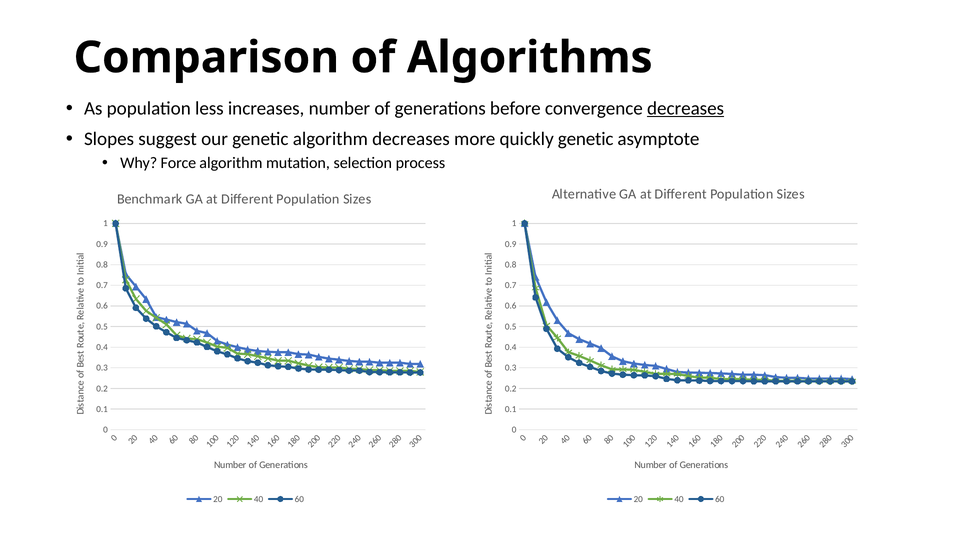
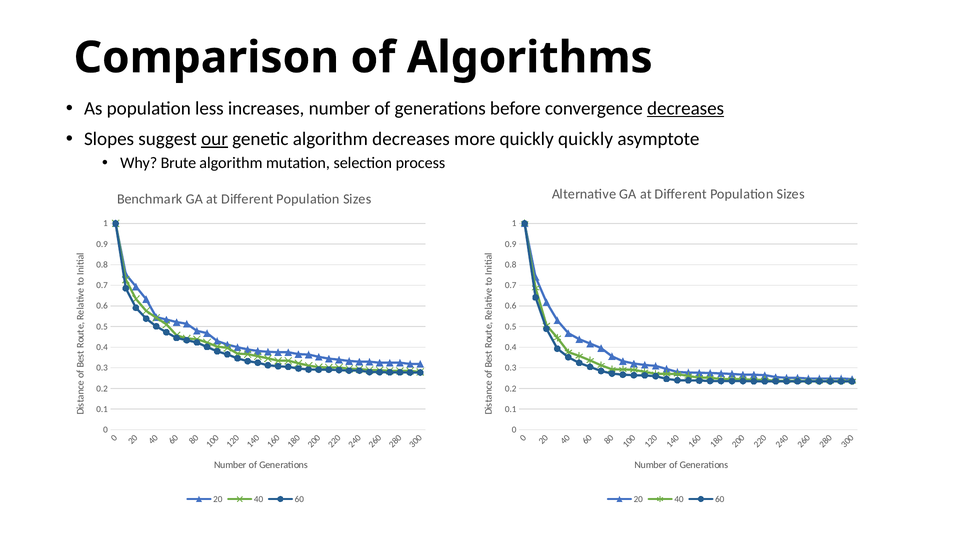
our underline: none -> present
quickly genetic: genetic -> quickly
Force: Force -> Brute
